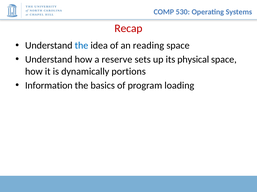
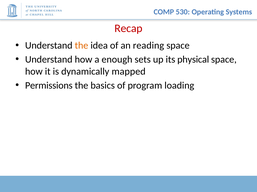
the at (81, 46) colour: blue -> orange
reserve: reserve -> enough
portions: portions -> mapped
Information: Information -> Permissions
